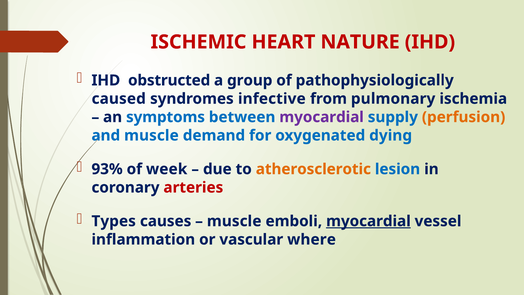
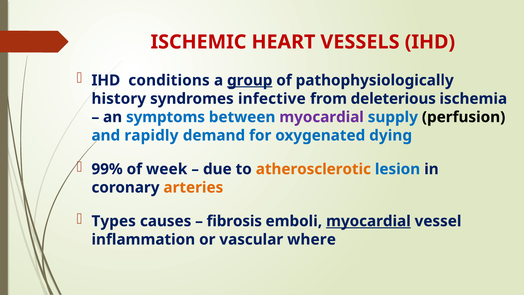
NATURE: NATURE -> VESSELS
obstructed: obstructed -> conditions
group underline: none -> present
caused: caused -> history
pulmonary: pulmonary -> deleterious
perfusion colour: orange -> black
and muscle: muscle -> rapidly
93%: 93% -> 99%
arteries colour: red -> orange
muscle at (234, 221): muscle -> fibrosis
